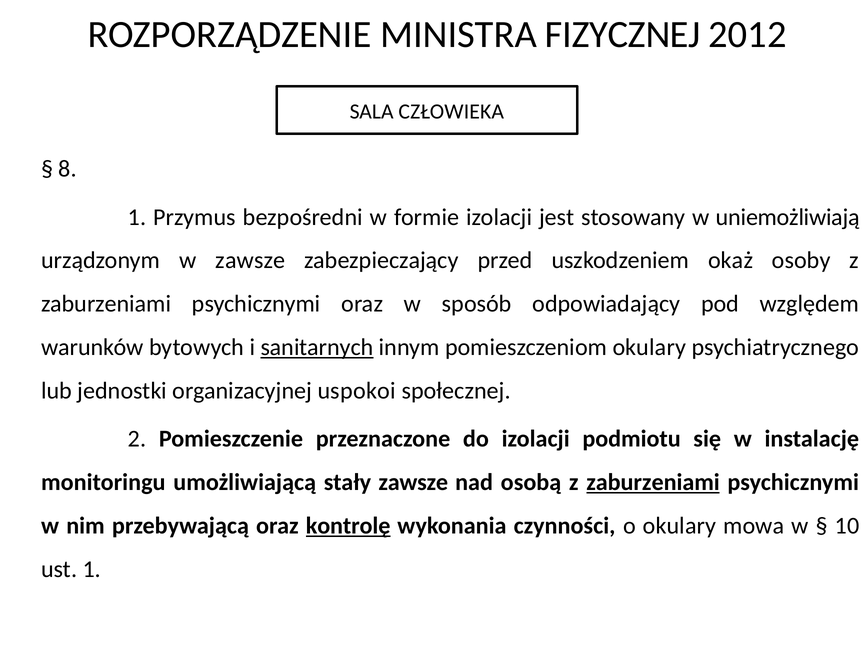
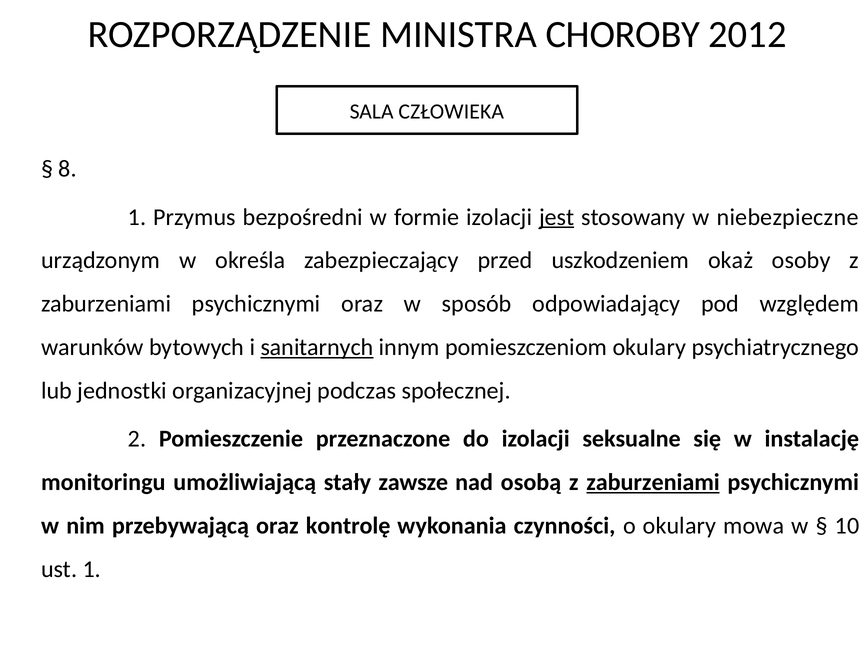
FIZYCZNEJ: FIZYCZNEJ -> CHOROBY
jest underline: none -> present
uniemożliwiają: uniemożliwiają -> niebezpieczne
w zawsze: zawsze -> określa
uspokoi: uspokoi -> podczas
podmiotu: podmiotu -> seksualne
kontrolę underline: present -> none
